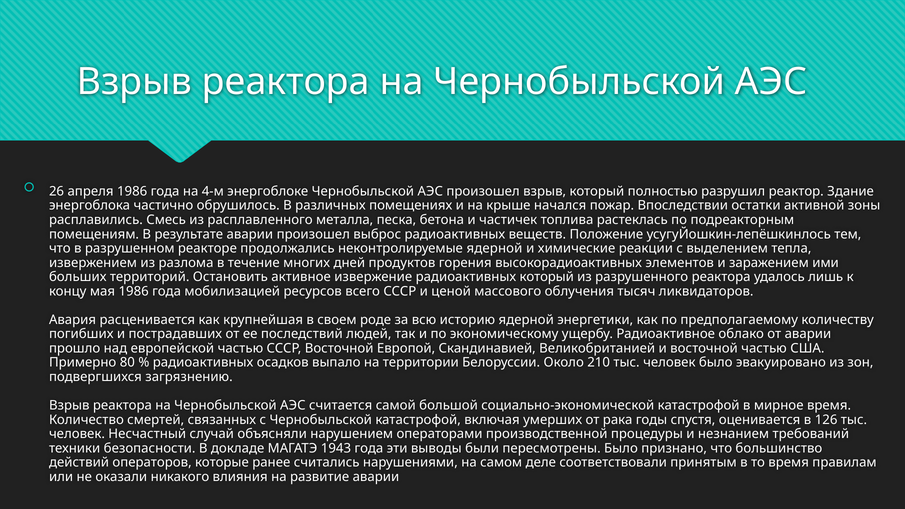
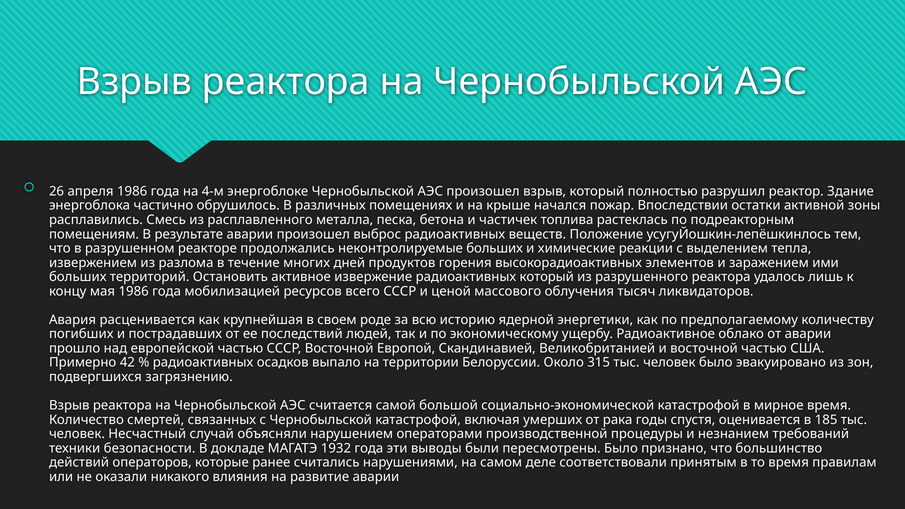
неконтролируемые ядерной: ядерной -> больших
80: 80 -> 42
210: 210 -> 315
126: 126 -> 185
1943: 1943 -> 1932
